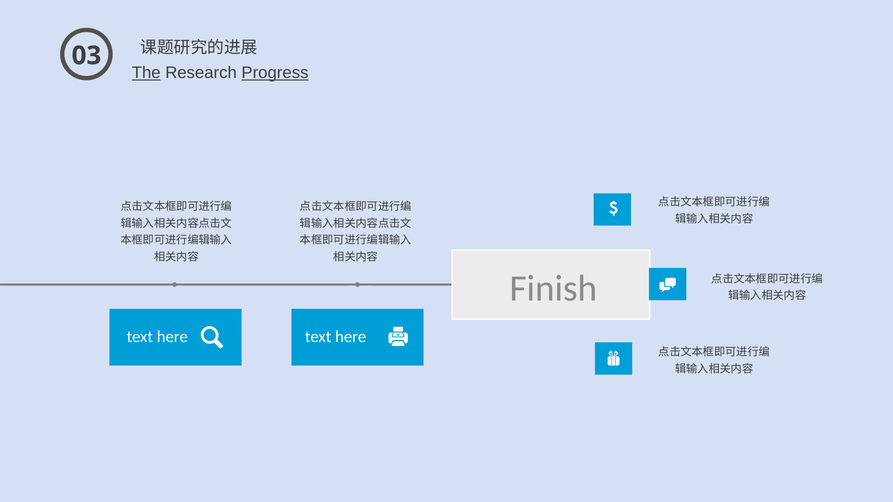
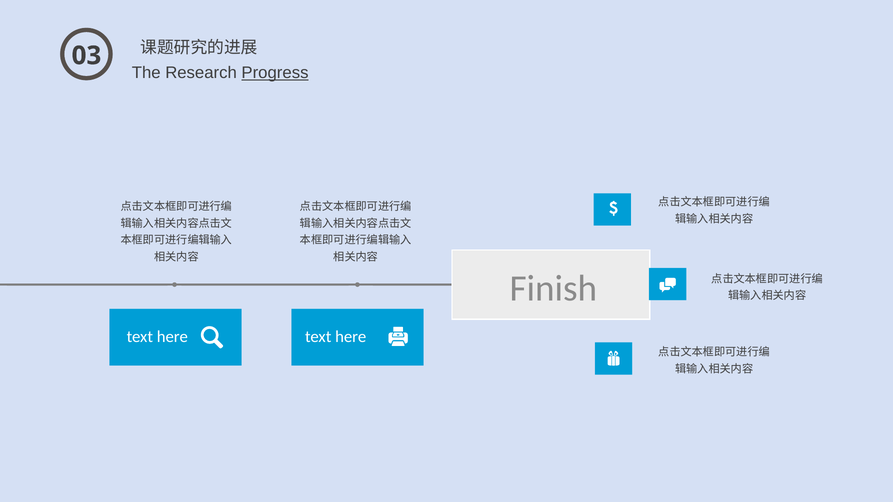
The underline: present -> none
